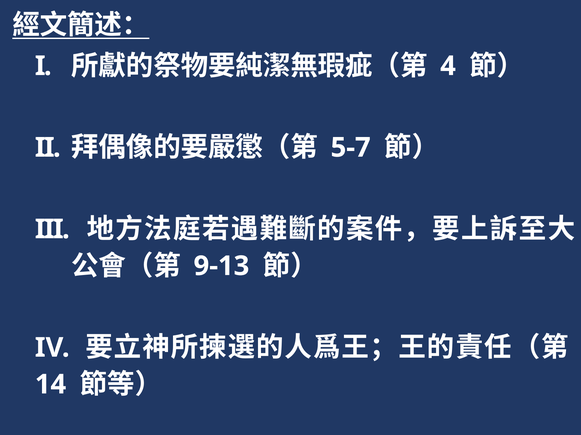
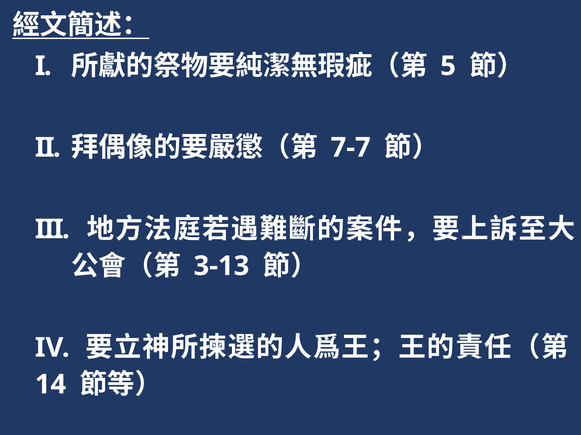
4: 4 -> 5
5-7: 5-7 -> 7-7
9-13: 9-13 -> 3-13
